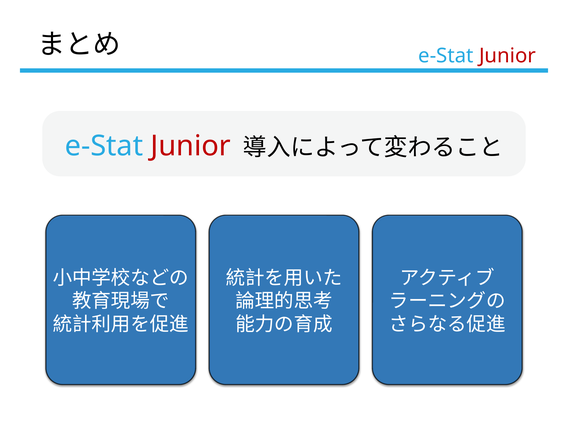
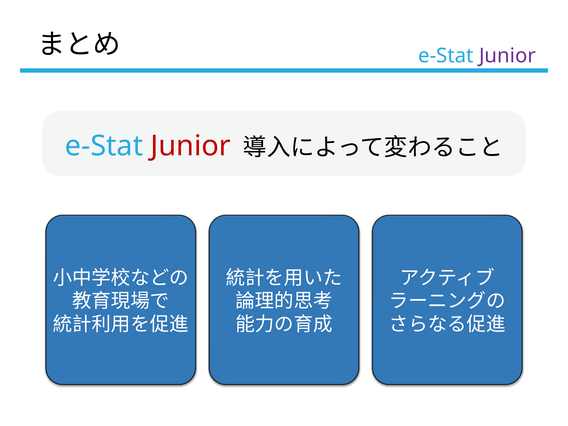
Junior at (507, 56) colour: red -> purple
